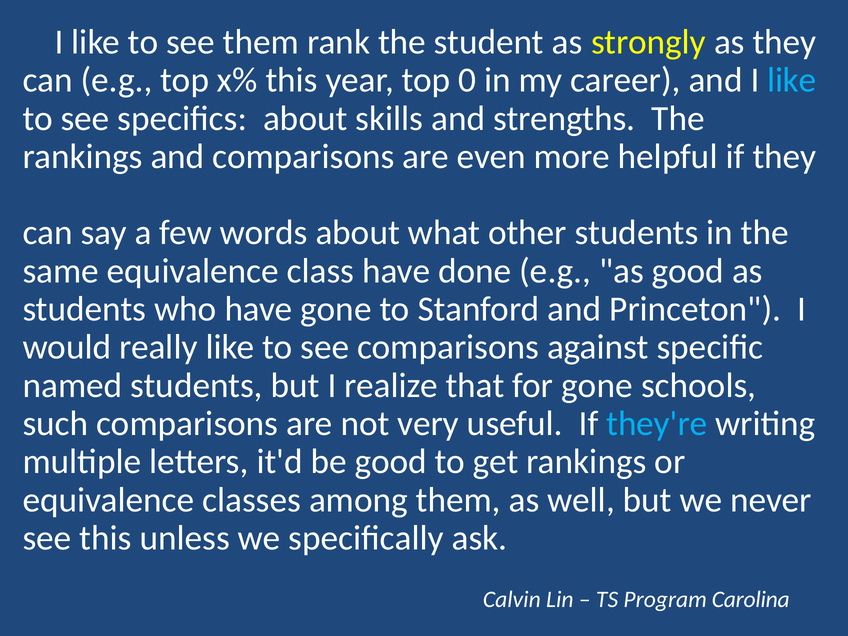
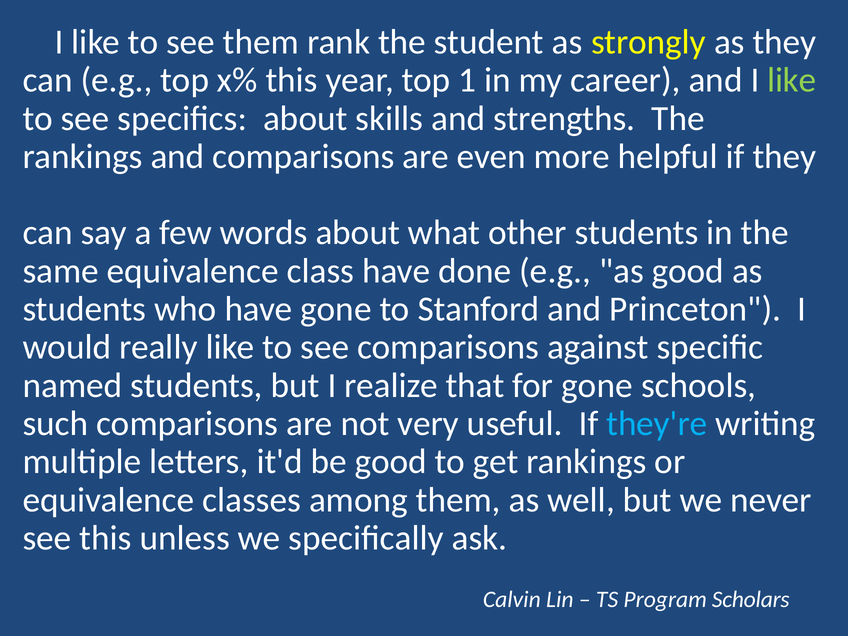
0: 0 -> 1
like at (792, 80) colour: light blue -> light green
Carolina: Carolina -> Scholars
